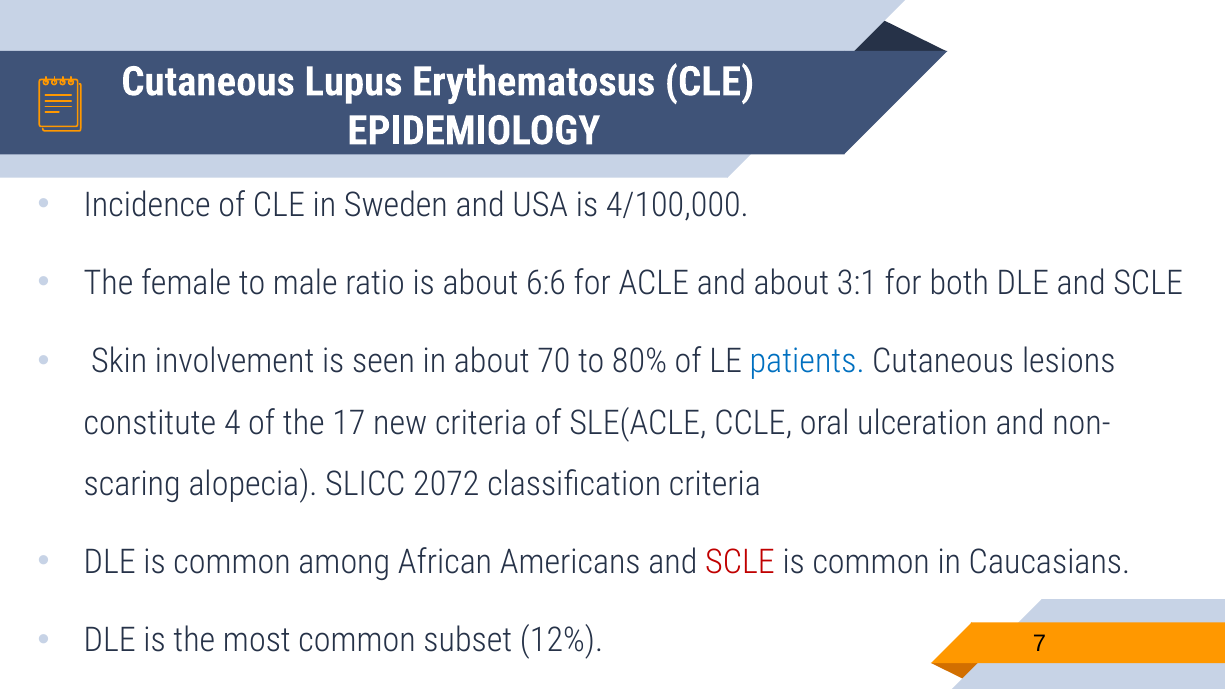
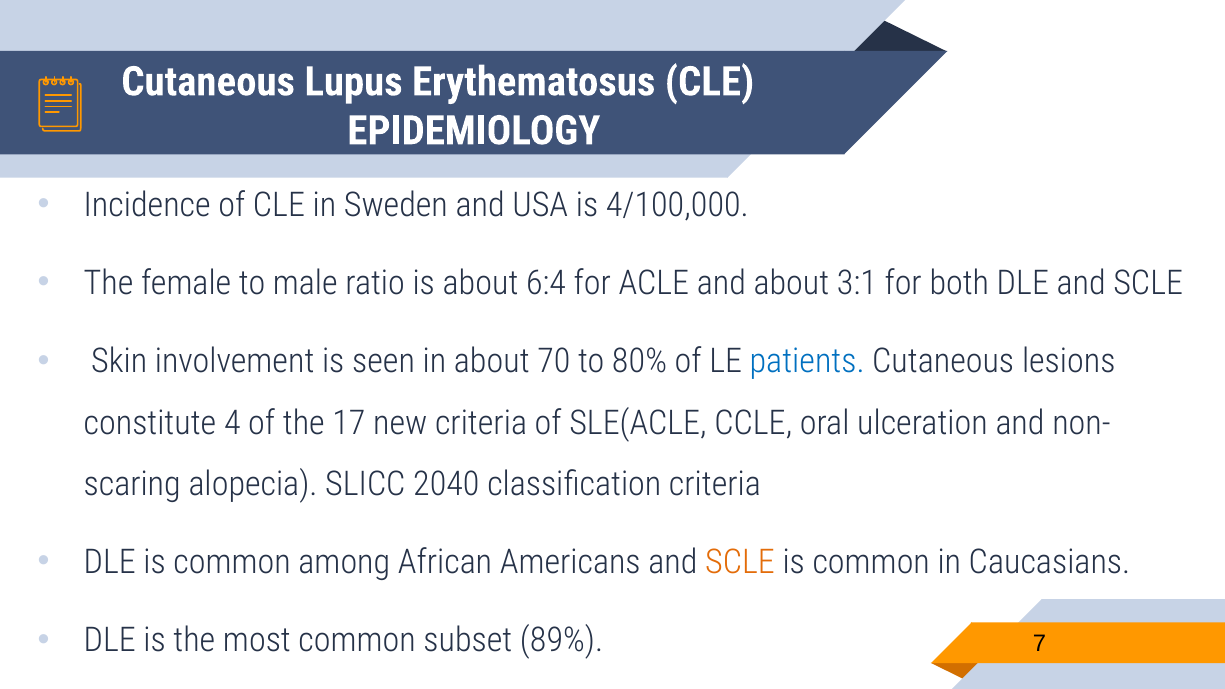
6:6: 6:6 -> 6:4
2072: 2072 -> 2040
SCLE at (740, 563) colour: red -> orange
12%: 12% -> 89%
